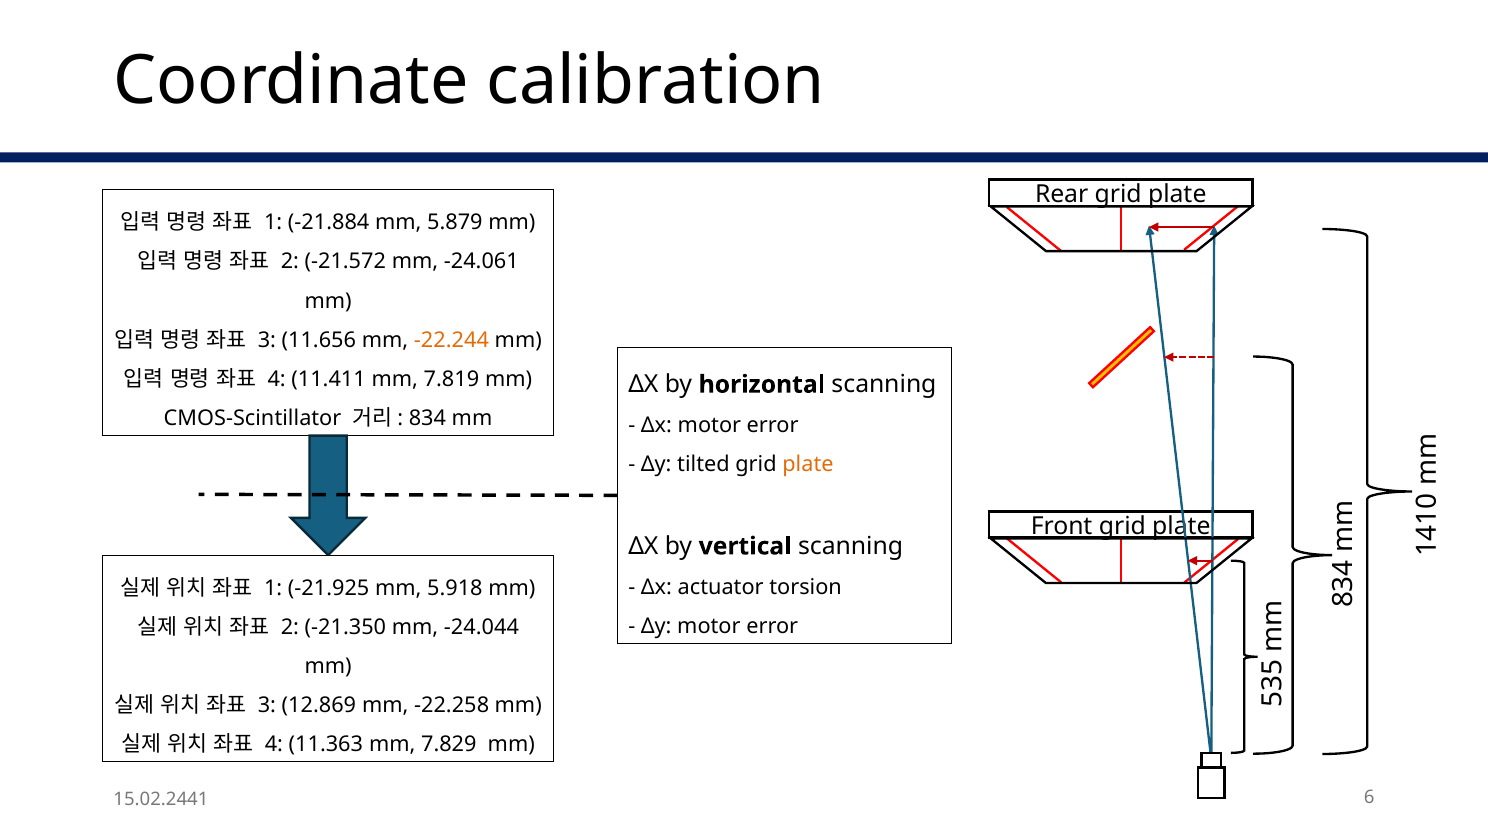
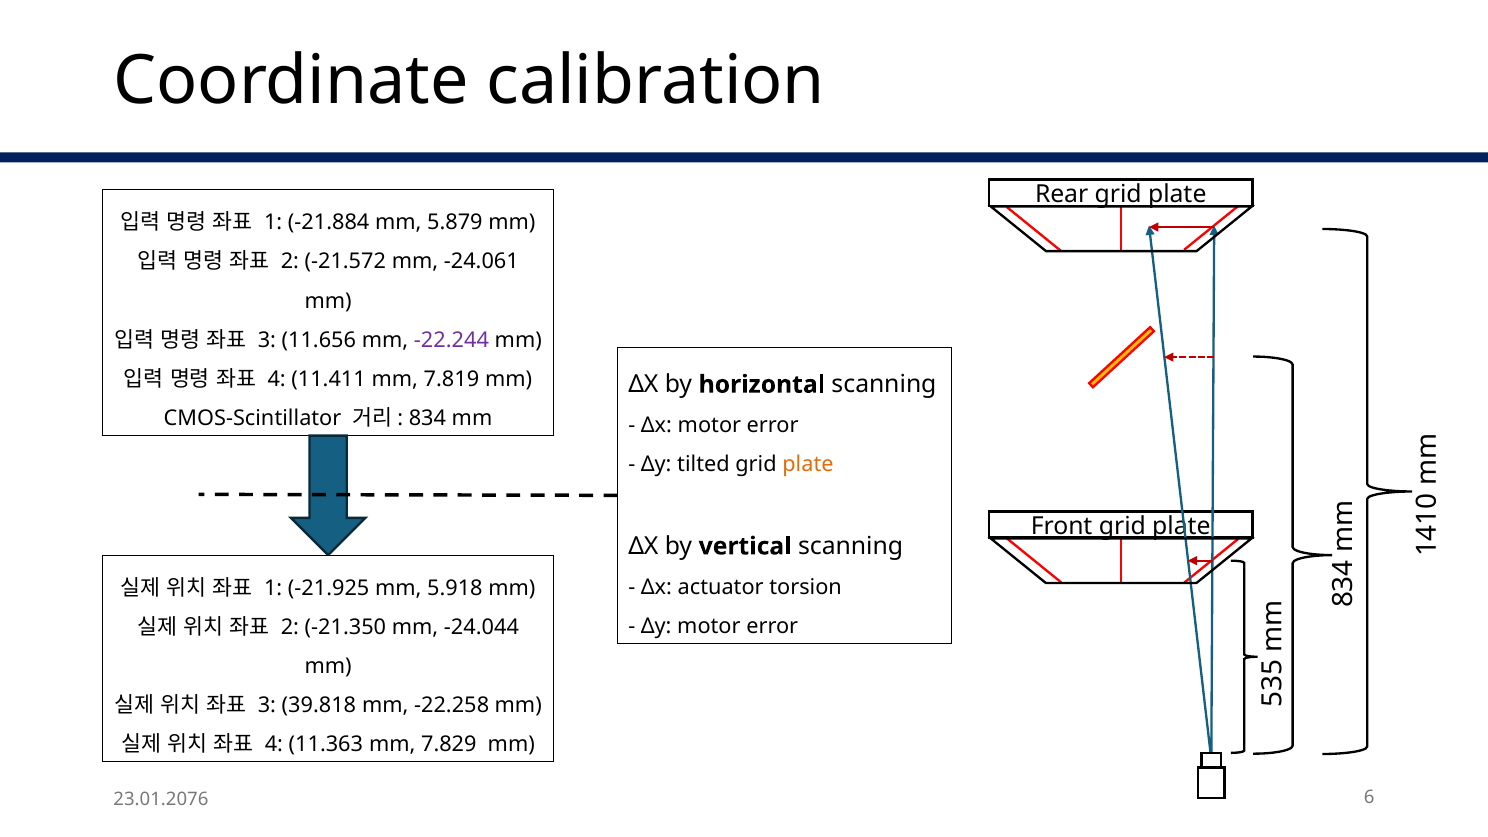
-22.244 colour: orange -> purple
12.869: 12.869 -> 39.818
15.02.2441: 15.02.2441 -> 23.01.2076
